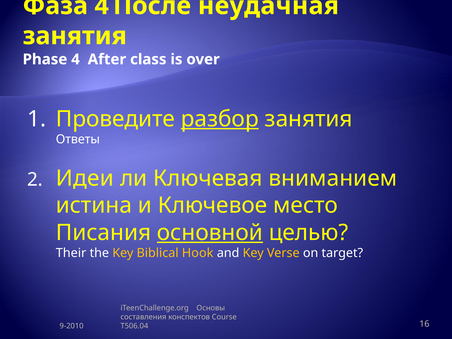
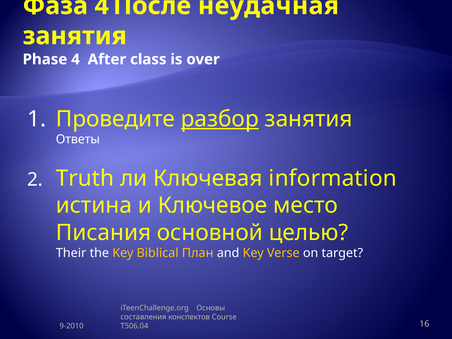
Идеи: Идеи -> Truth
вниманием: вниманием -> information
основной underline: present -> none
Hook: Hook -> План
